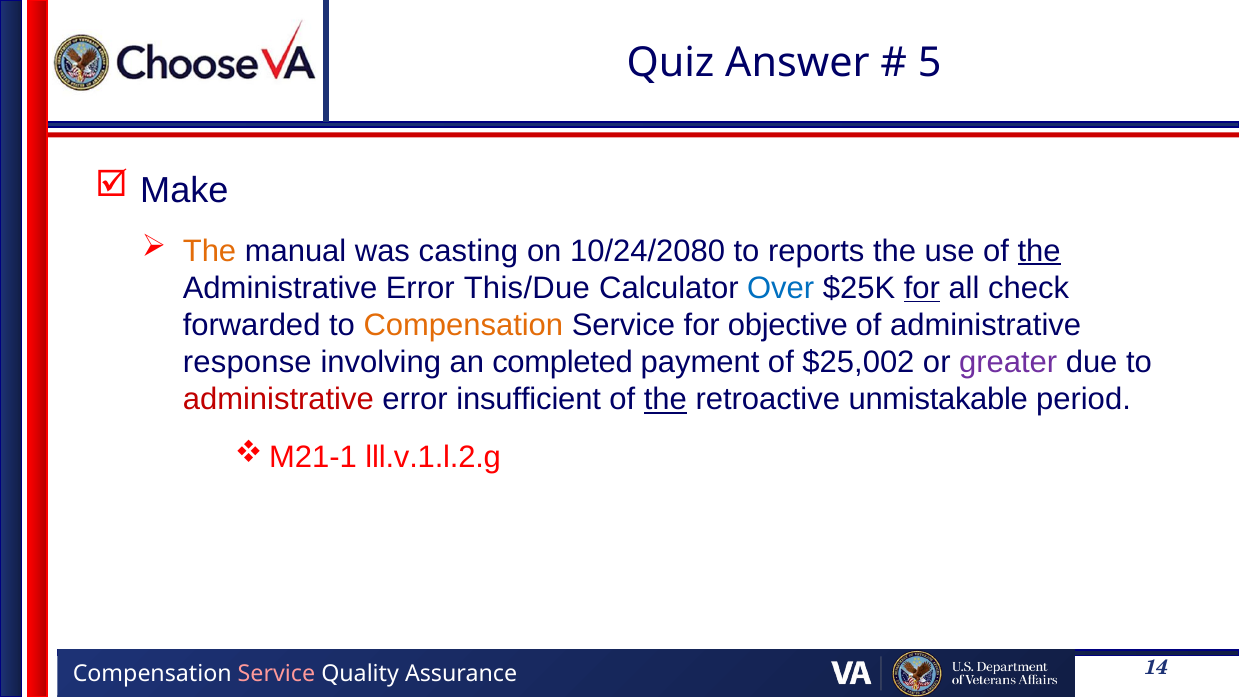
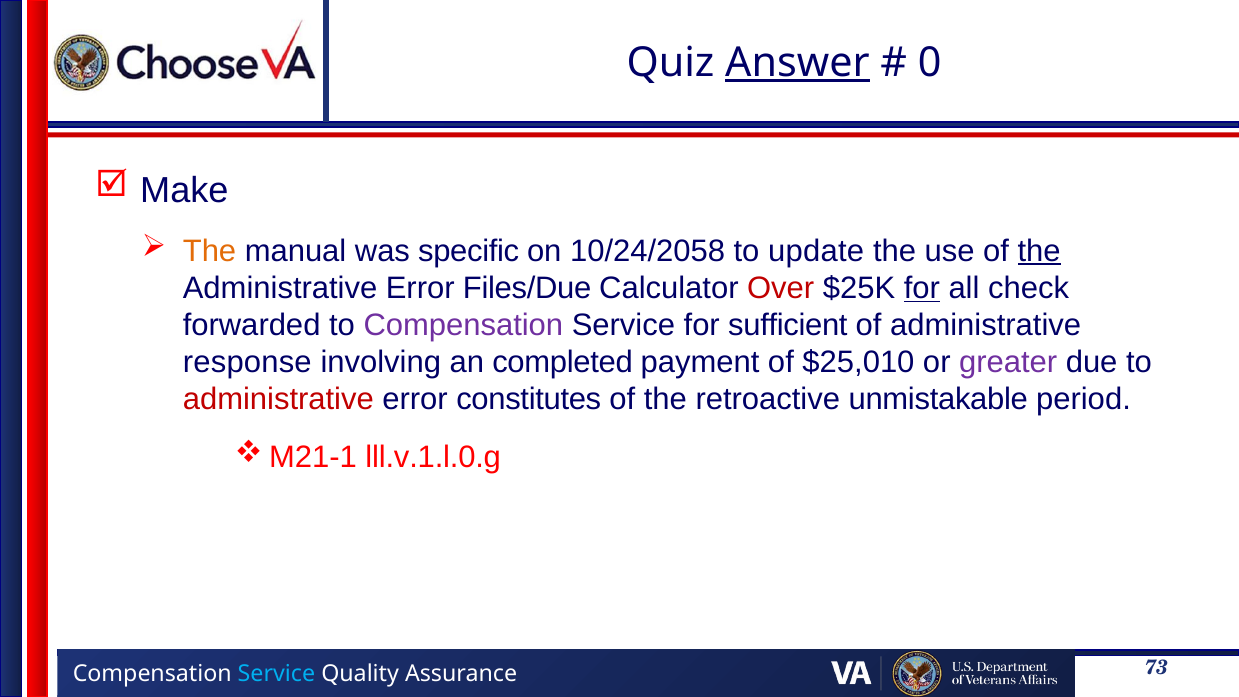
Answer underline: none -> present
5: 5 -> 0
casting: casting -> specific
10/24/2080: 10/24/2080 -> 10/24/2058
reports: reports -> update
This/Due: This/Due -> Files/Due
Over colour: blue -> red
Compensation at (463, 325) colour: orange -> purple
objective: objective -> sufficient
$25,002: $25,002 -> $25,010
insufficient: insufficient -> constitutes
the at (665, 400) underline: present -> none
lll.v.1.l.2.g: lll.v.1.l.2.g -> lll.v.1.l.0.g
Service at (276, 674) colour: pink -> light blue
14: 14 -> 73
